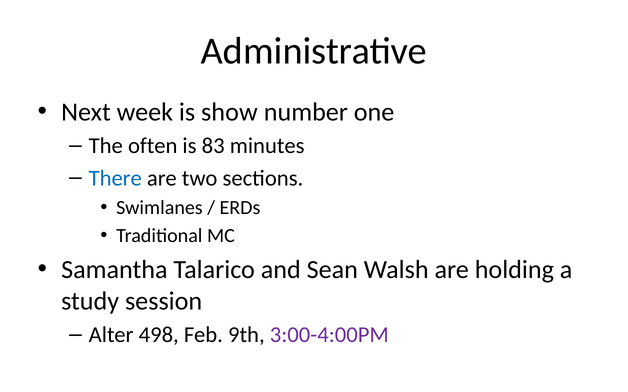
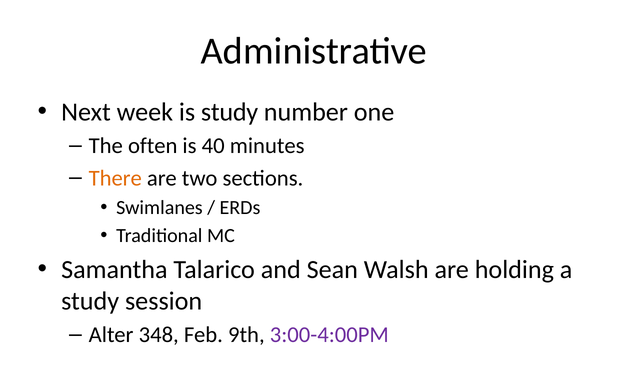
is show: show -> study
83: 83 -> 40
There colour: blue -> orange
498: 498 -> 348
